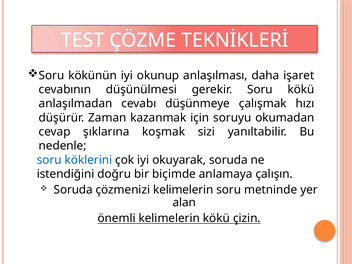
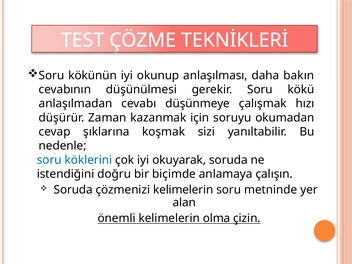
işaret: işaret -> bakın
kelimelerin kökü: kökü -> olma
